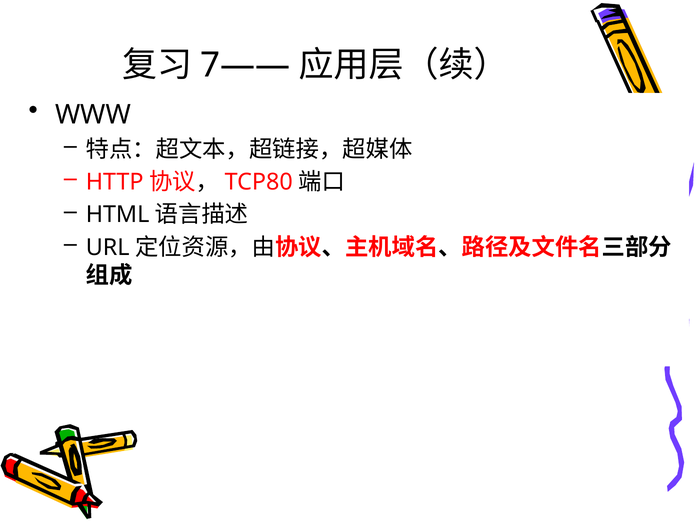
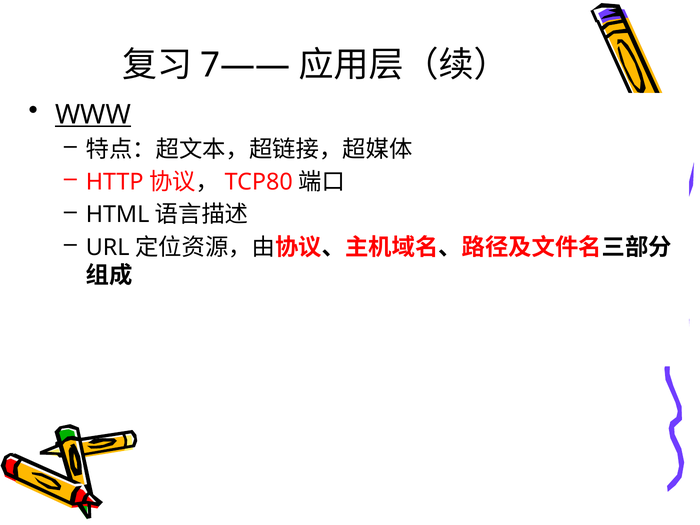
WWW underline: none -> present
